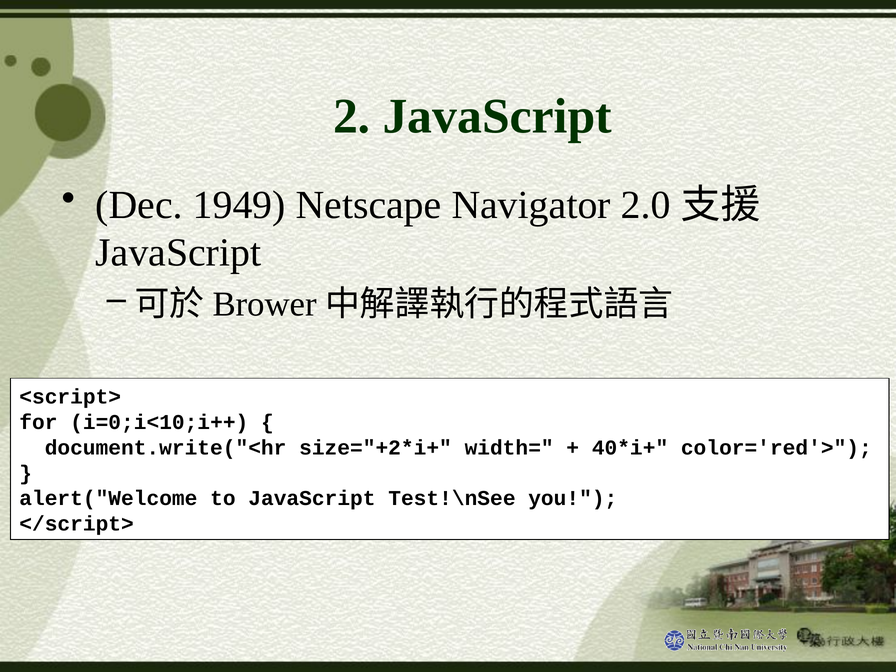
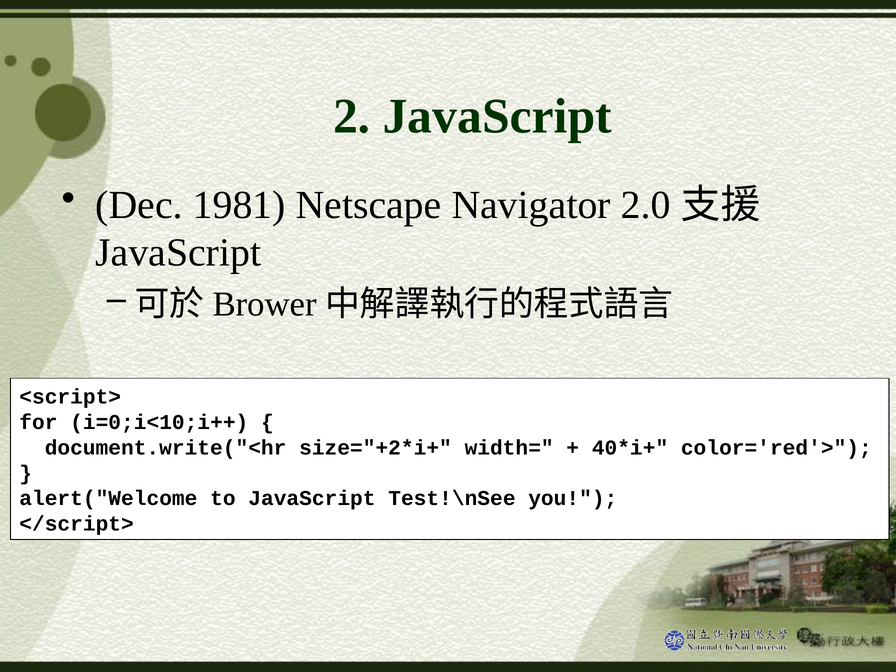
1949: 1949 -> 1981
